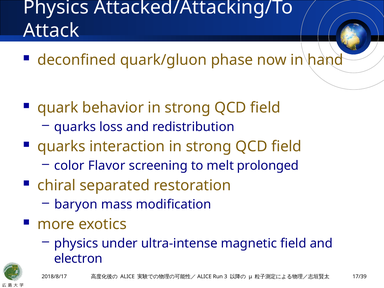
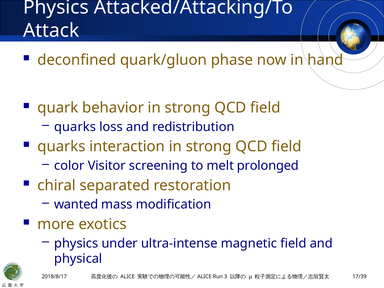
Flavor: Flavor -> Visitor
baryon: baryon -> wanted
electron: electron -> physical
